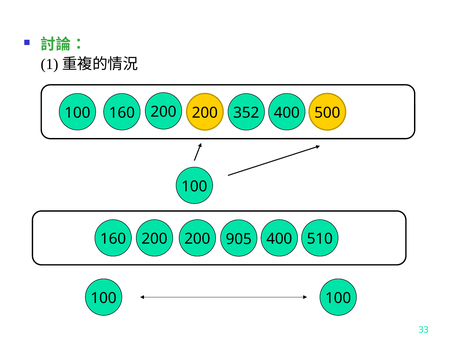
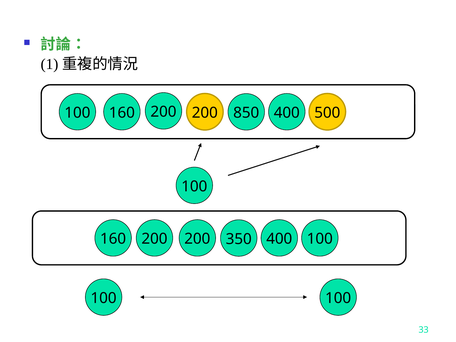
352: 352 -> 850
905: 905 -> 350
400 510: 510 -> 100
